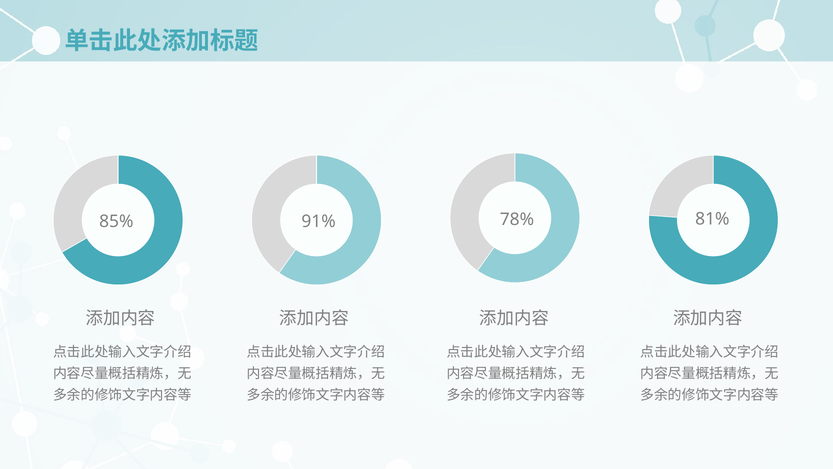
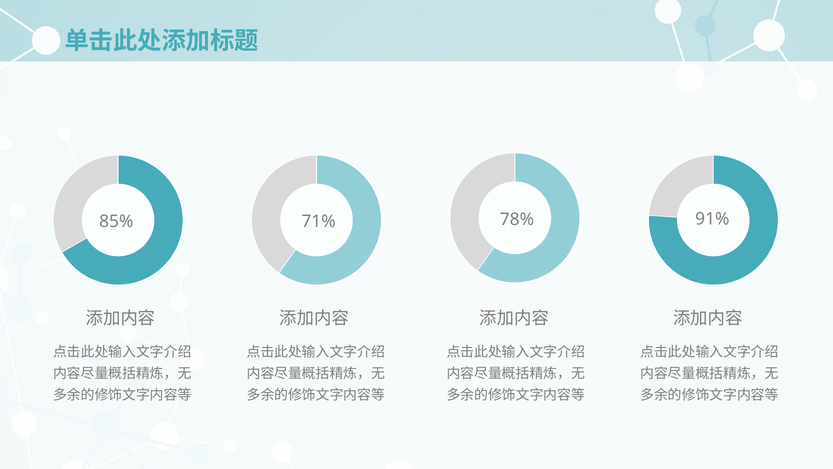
81%: 81% -> 91%
91%: 91% -> 71%
